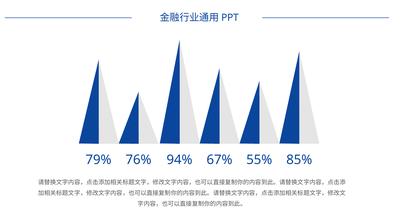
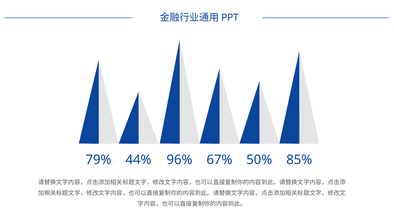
76%: 76% -> 44%
94%: 94% -> 96%
55%: 55% -> 50%
